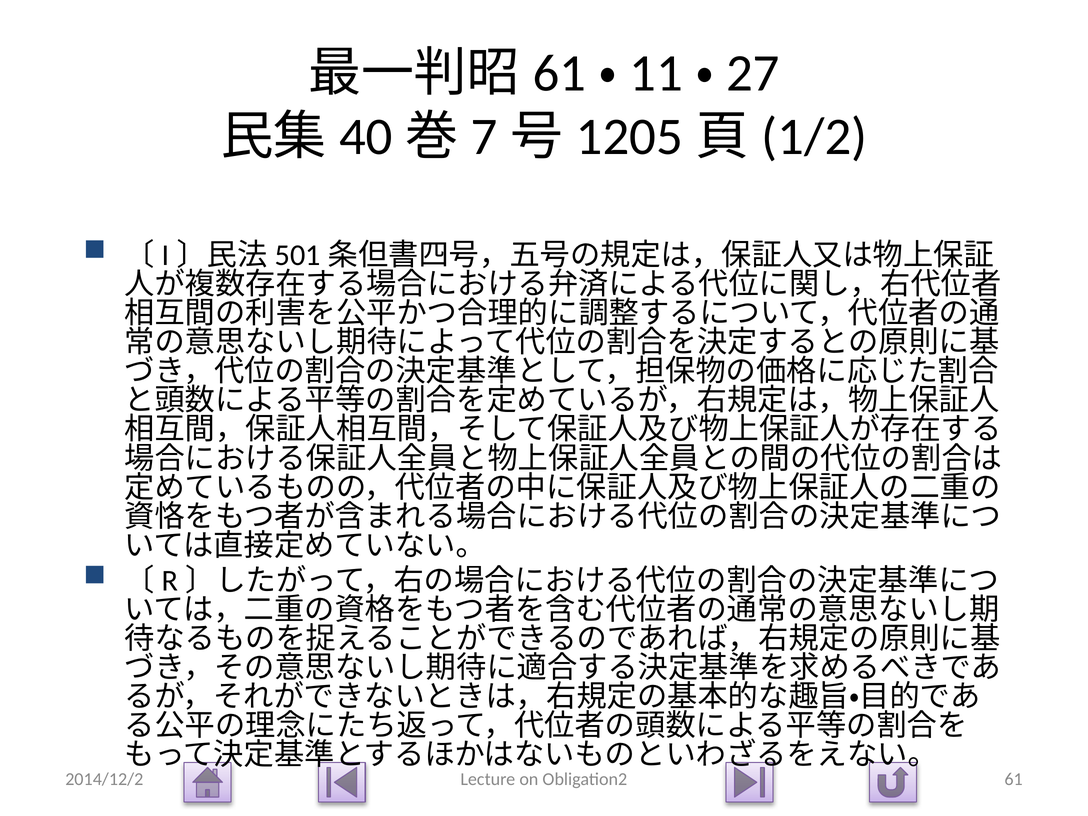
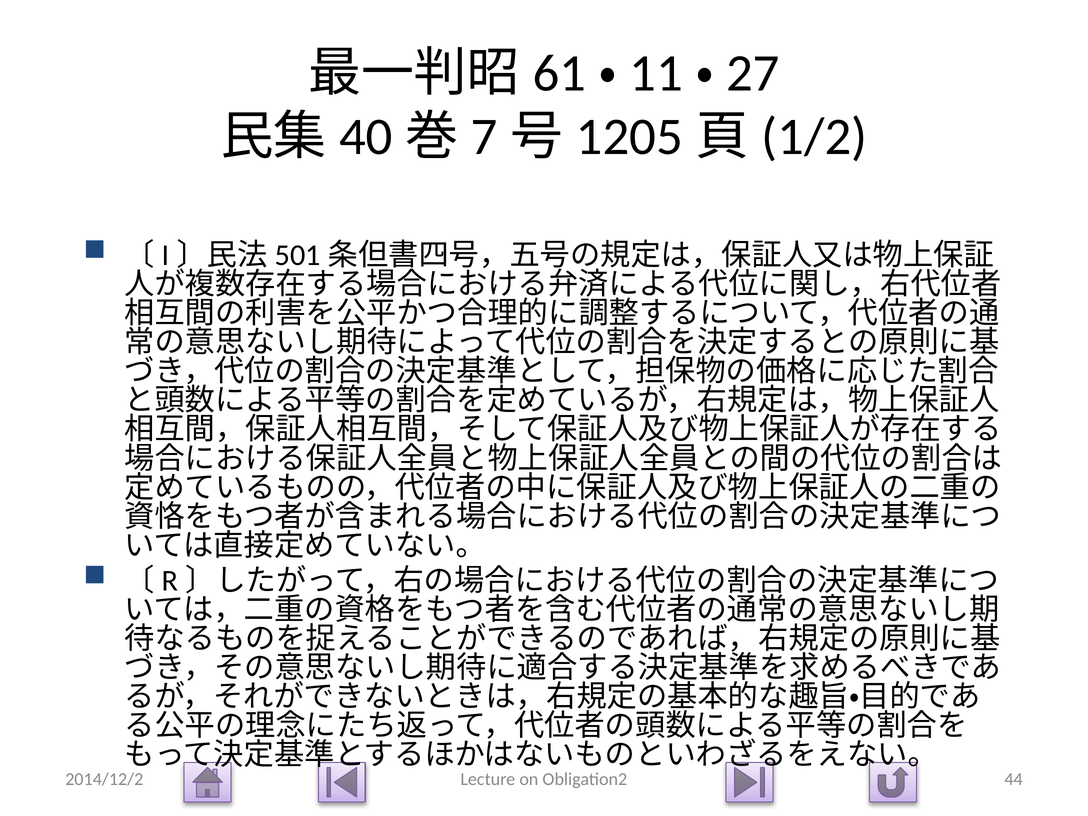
61: 61 -> 44
